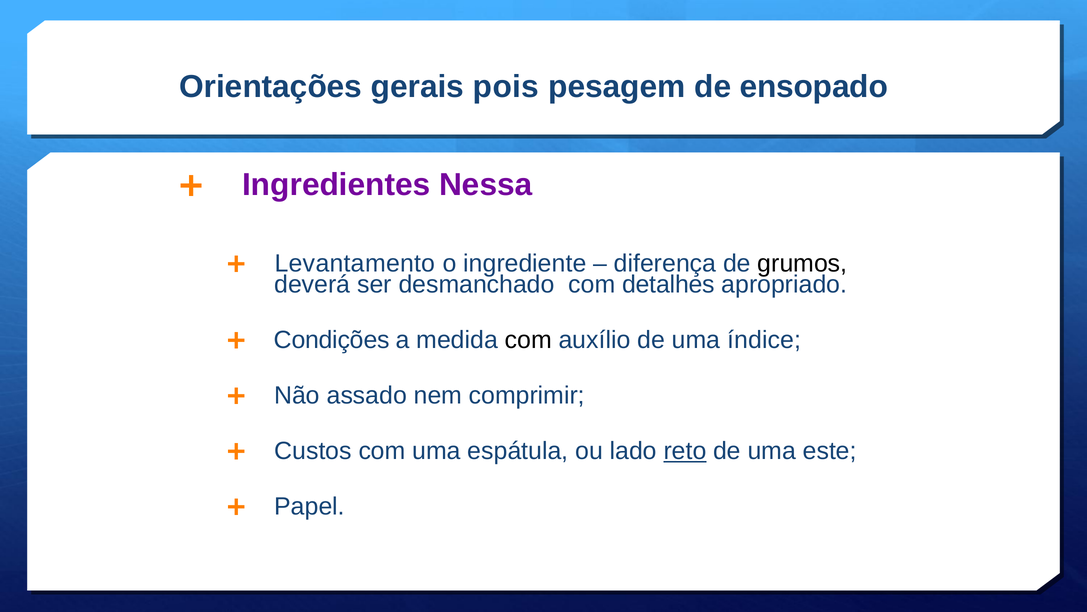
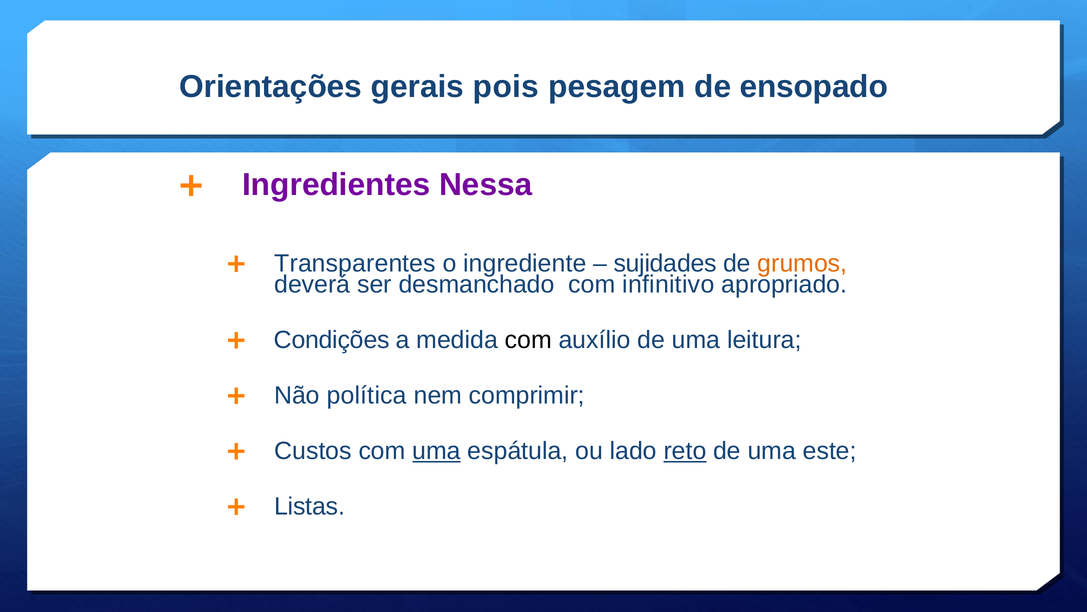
Levantamento: Levantamento -> Transparentes
diferença: diferença -> sujidades
grumos colour: black -> orange
detalhes: detalhes -> infinitivo
índice: índice -> leitura
assado: assado -> política
uma at (436, 450) underline: none -> present
Papel: Papel -> Listas
